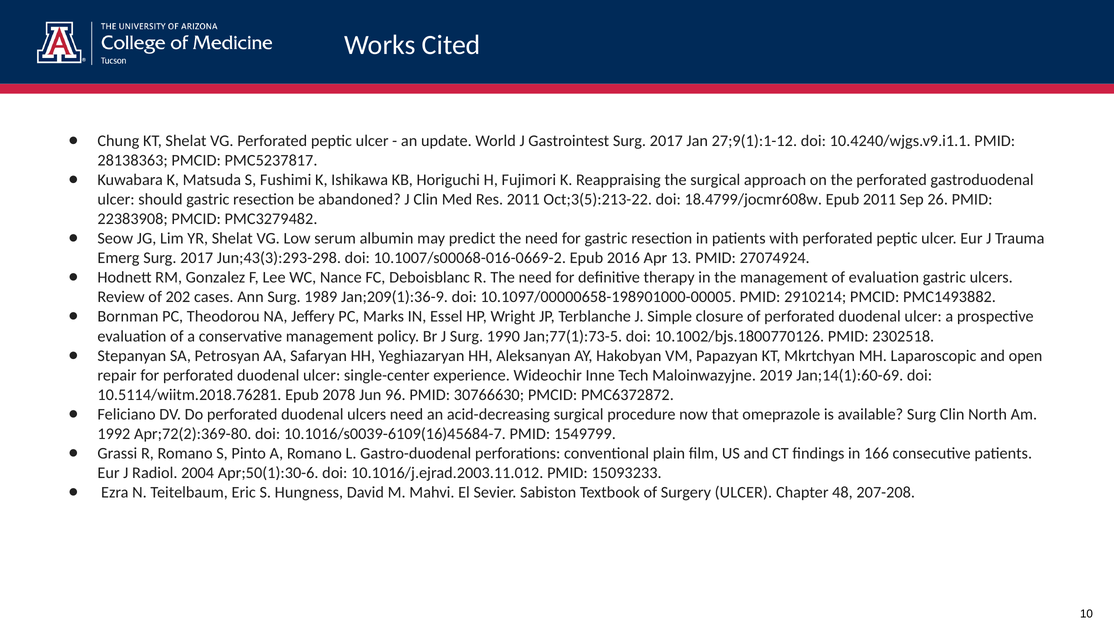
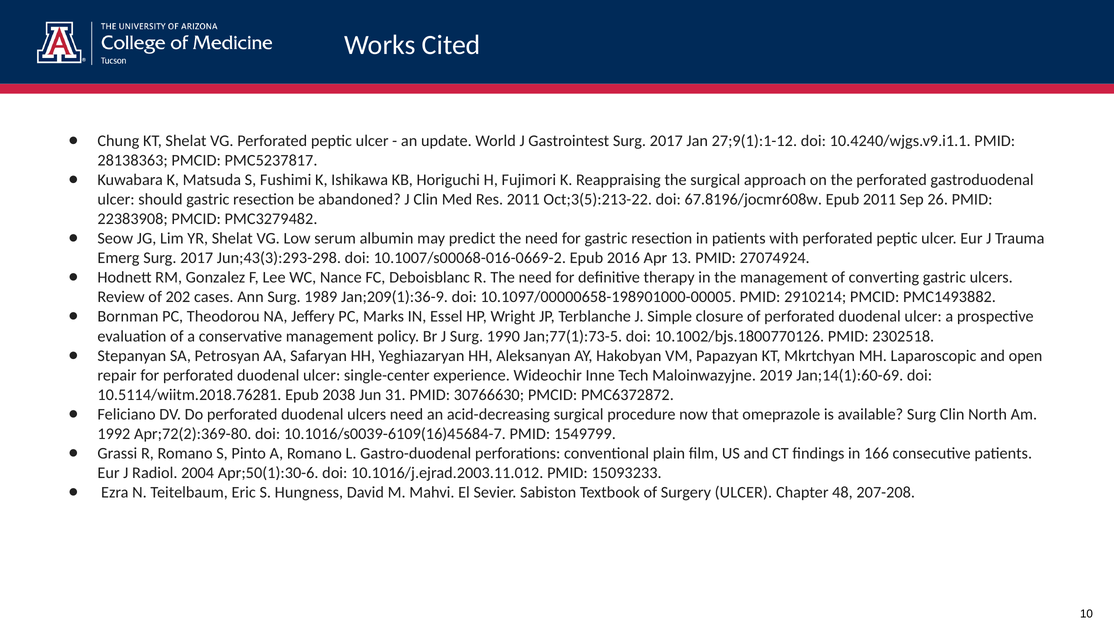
18.4799/jocmr608w: 18.4799/jocmr608w -> 67.8196/jocmr608w
of evaluation: evaluation -> converting
2078: 2078 -> 2038
96: 96 -> 31
